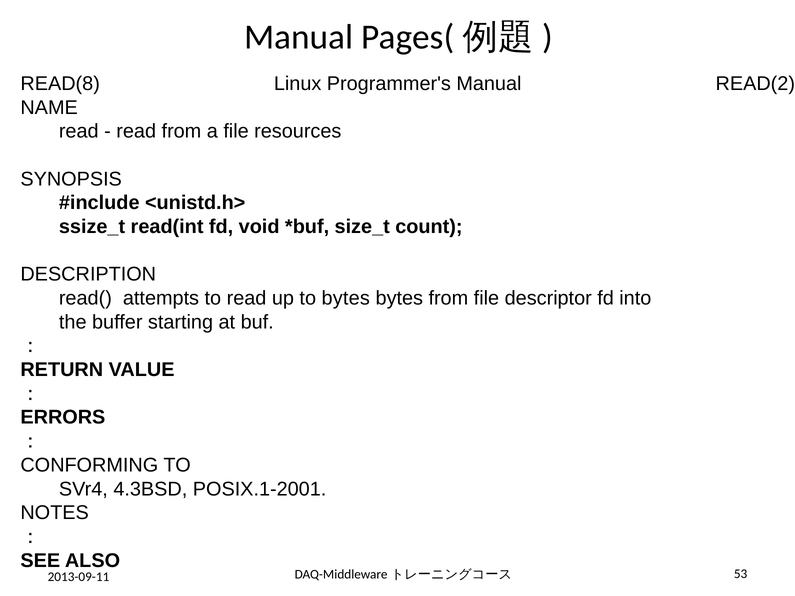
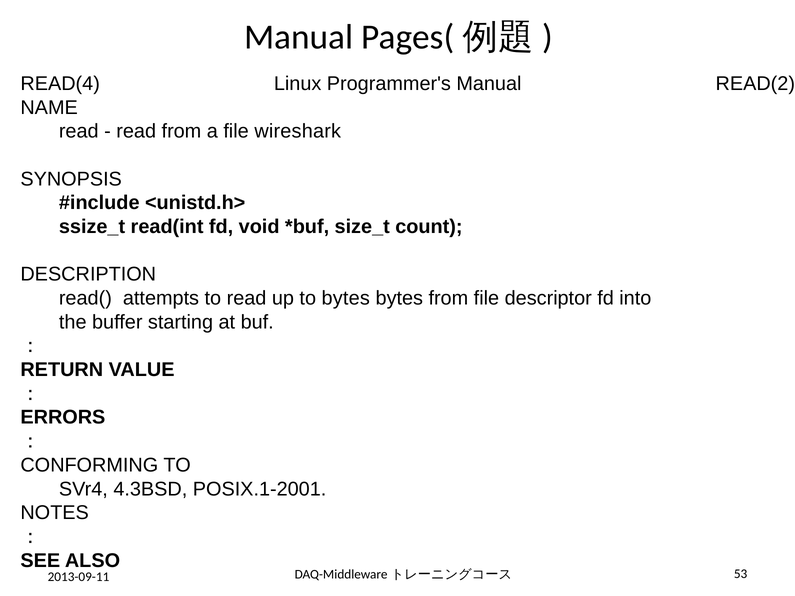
READ(8: READ(8 -> READ(4
resources: resources -> wireshark
